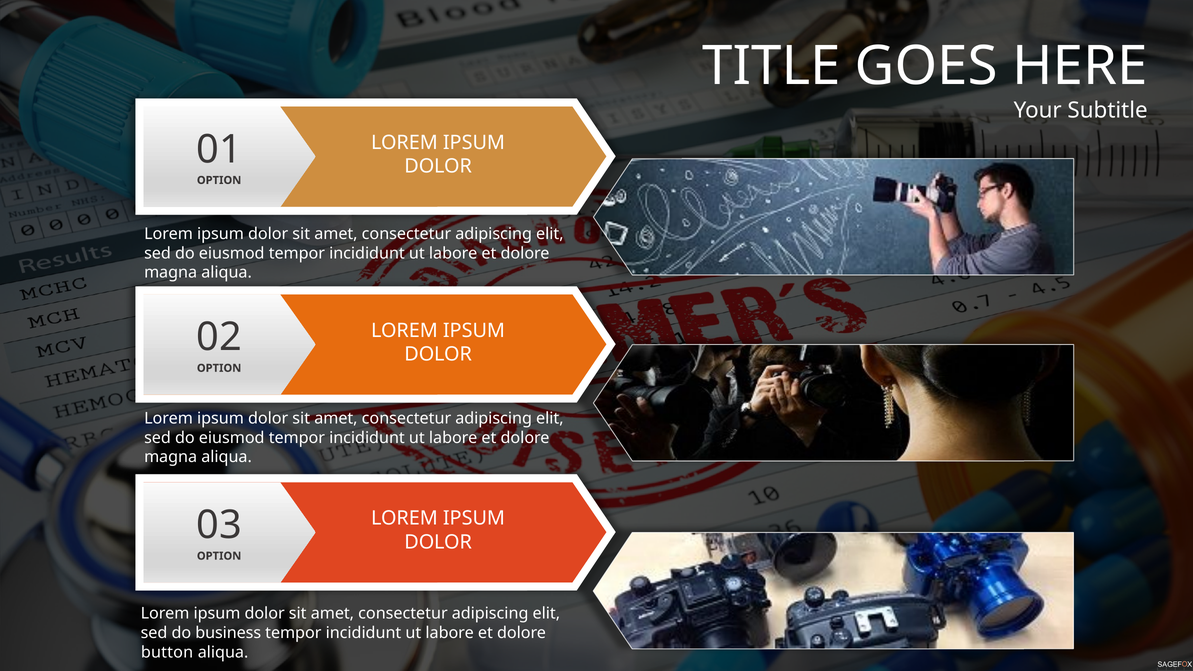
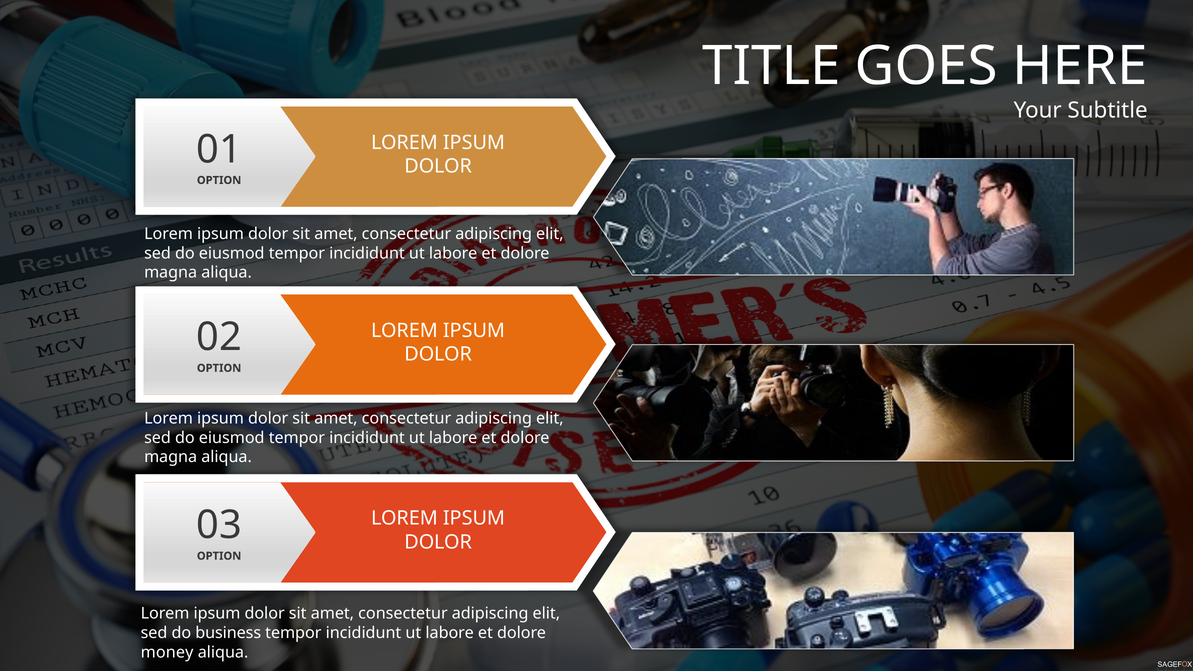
button: button -> money
